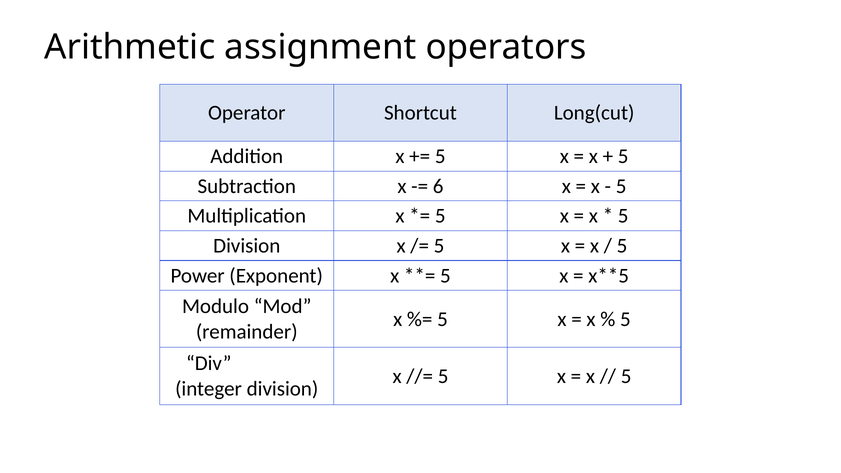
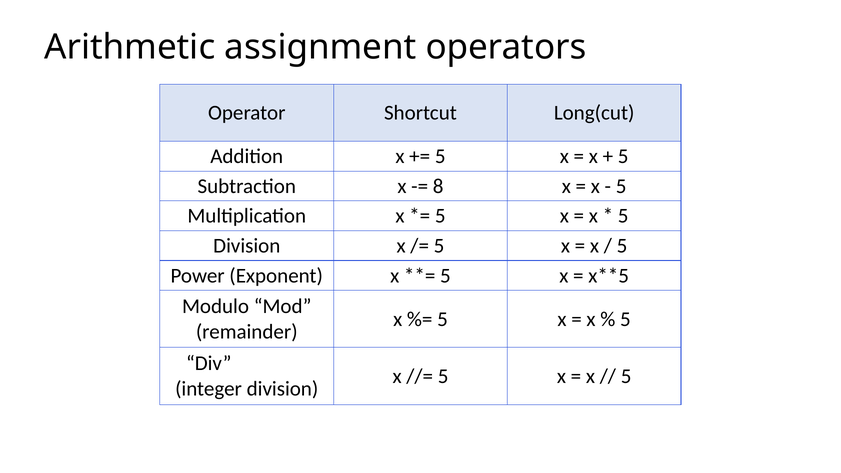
6: 6 -> 8
